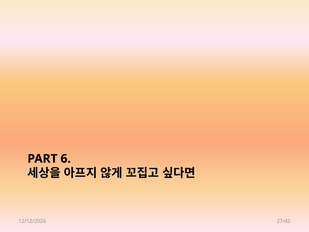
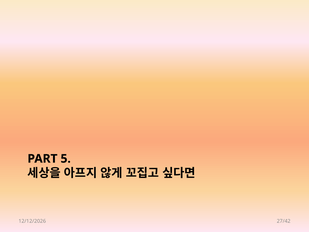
6: 6 -> 5
